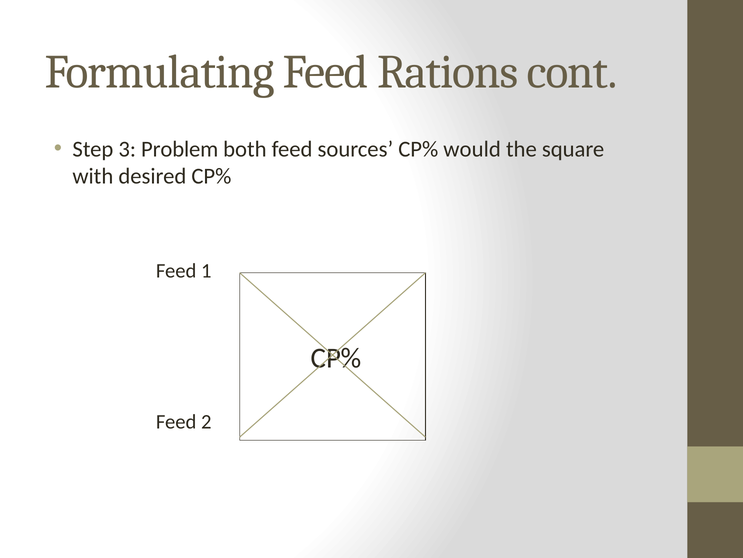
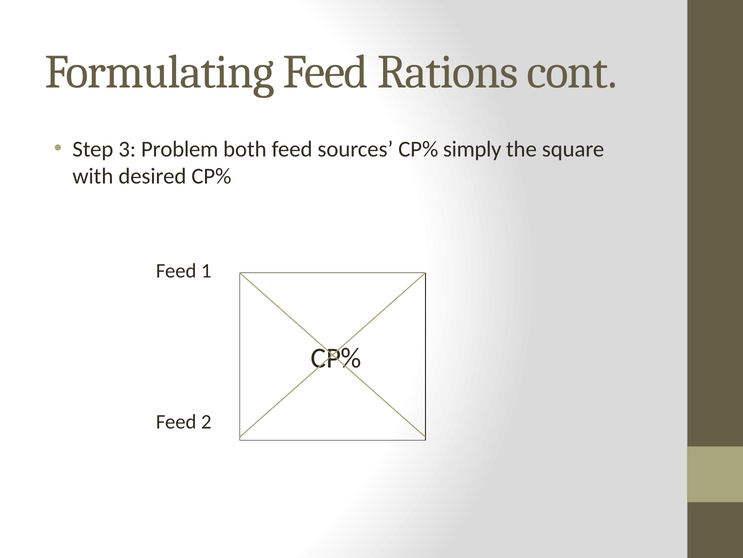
would: would -> simply
